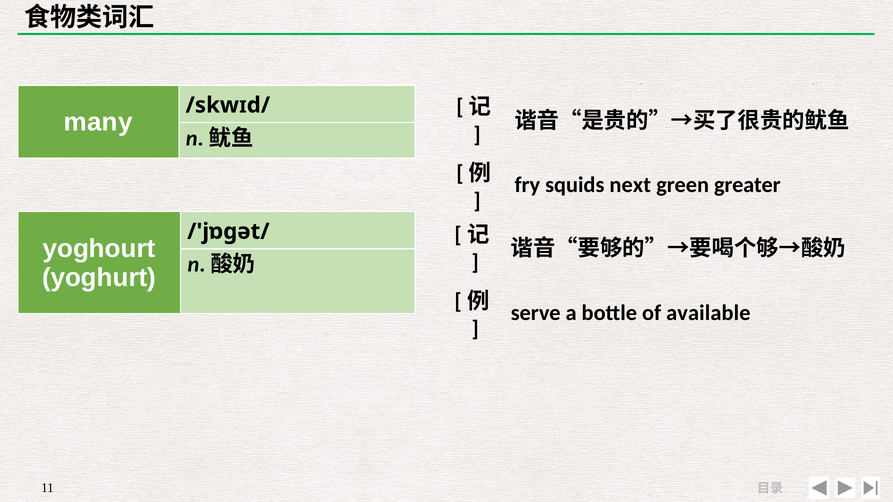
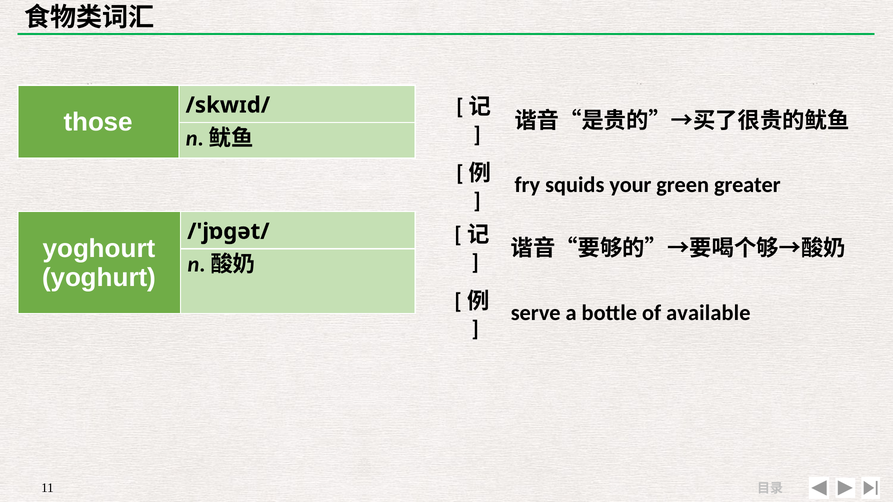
many: many -> those
next: next -> your
